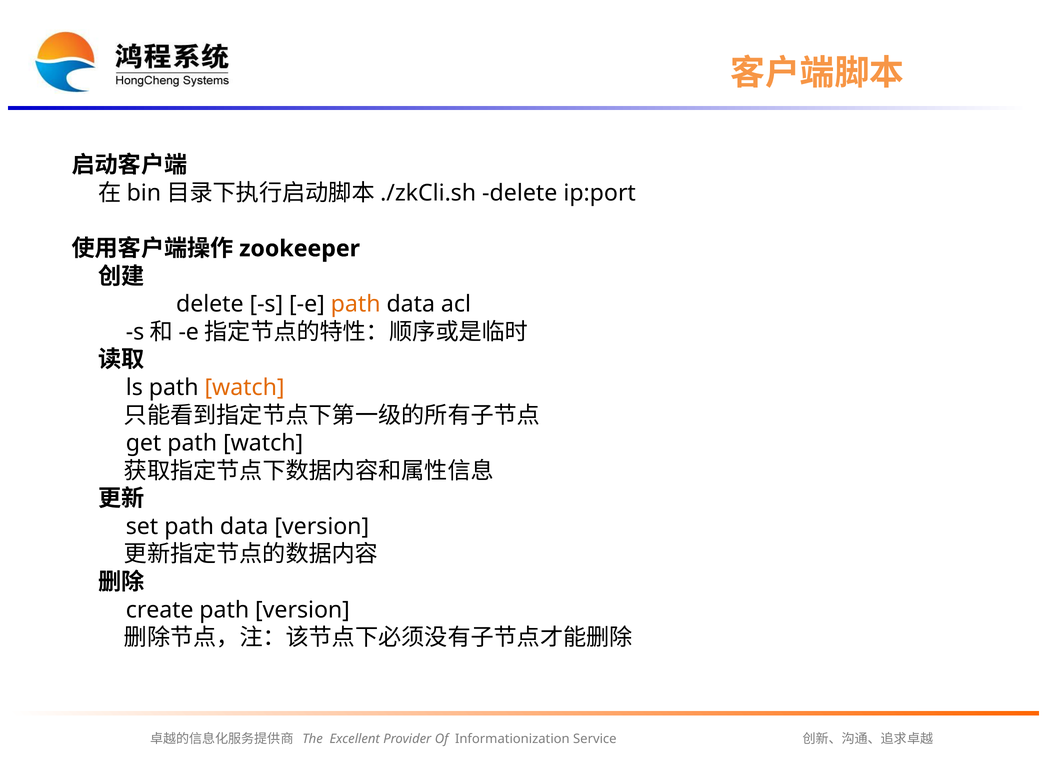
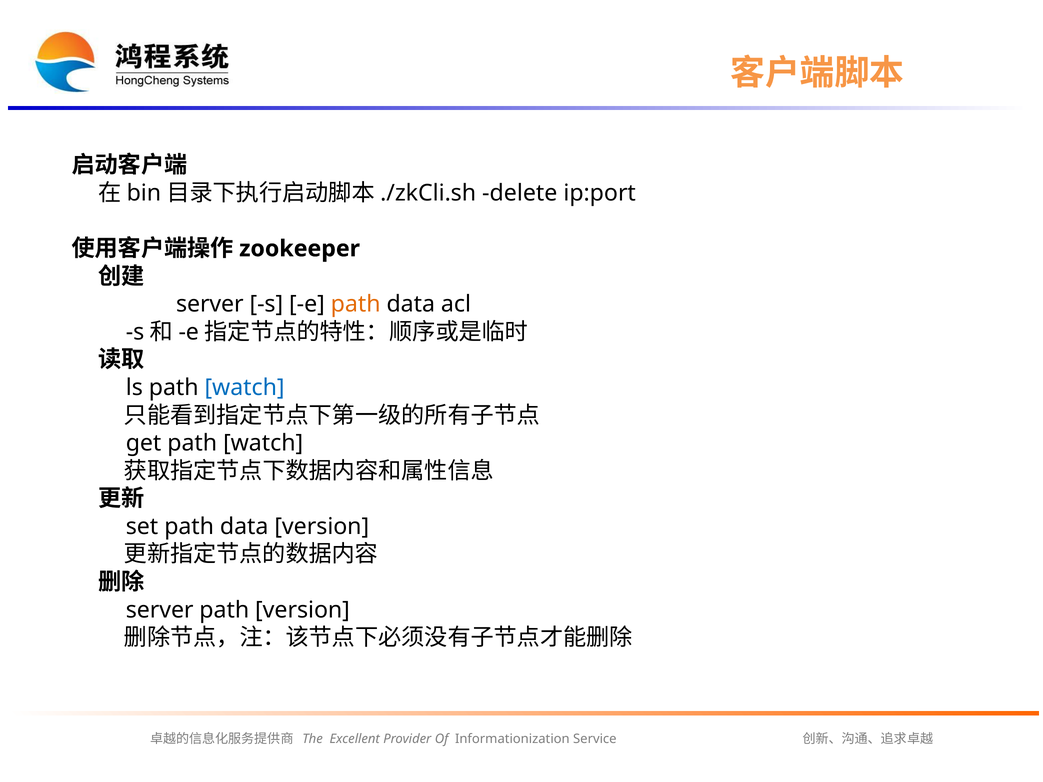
delete at (210, 304): delete -> server
watch at (245, 388) colour: orange -> blue
create at (160, 610): create -> server
